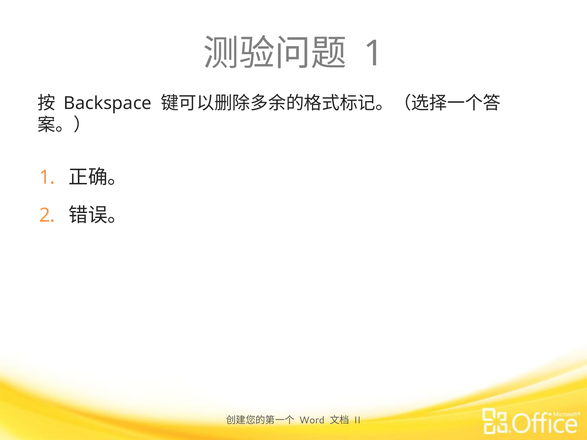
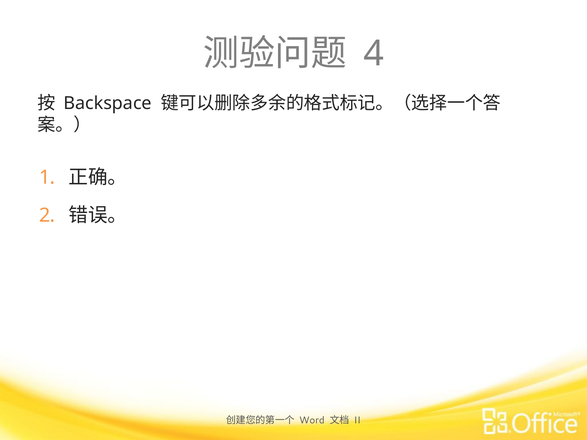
1 at (374, 54): 1 -> 4
